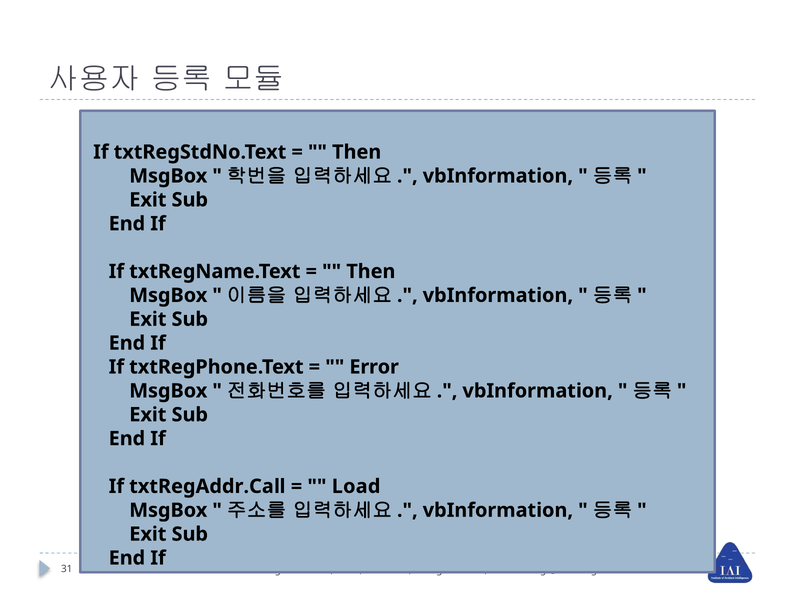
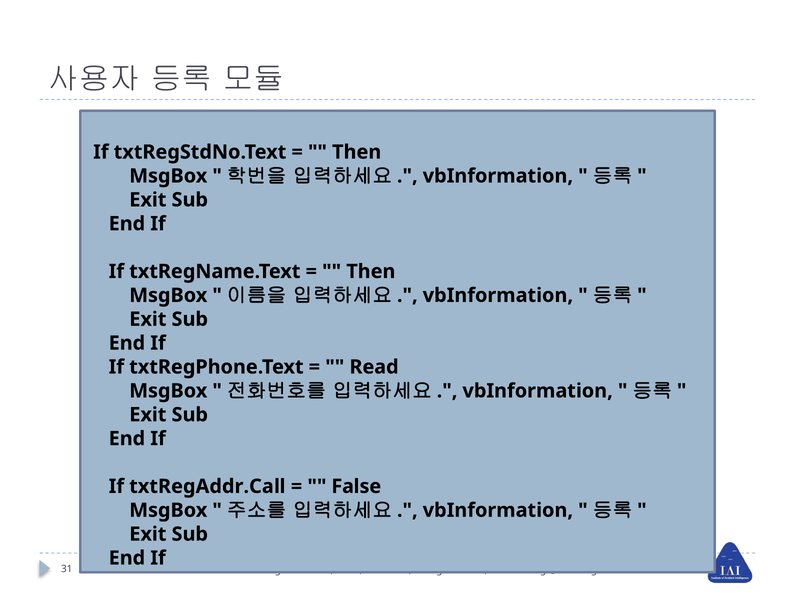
Error: Error -> Read
Load: Load -> False
